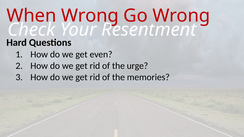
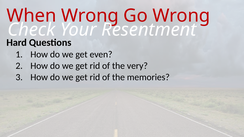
urge: urge -> very
